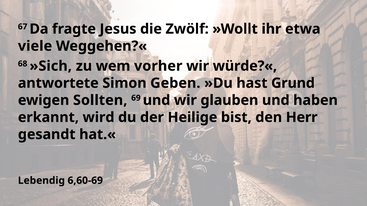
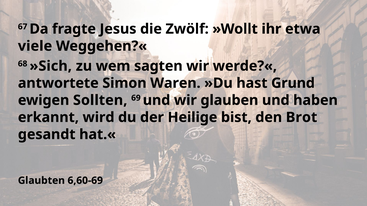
vorher: vorher -> sagten
würde?«: würde?« -> werde?«
Geben: Geben -> Waren
Herr: Herr -> Brot
Lebendig: Lebendig -> Glaubten
